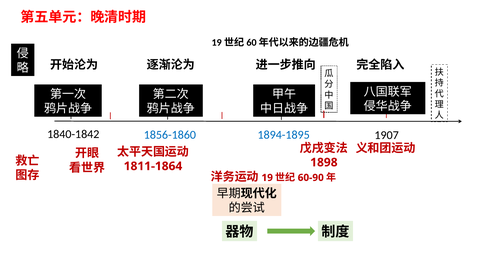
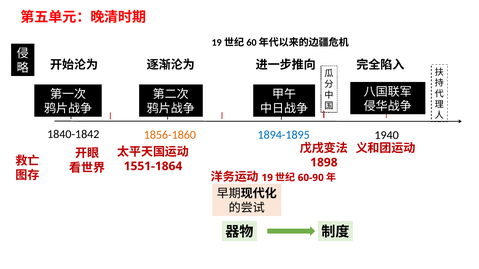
1856-1860 colour: blue -> orange
1907: 1907 -> 1940
1811-1864: 1811-1864 -> 1551-1864
